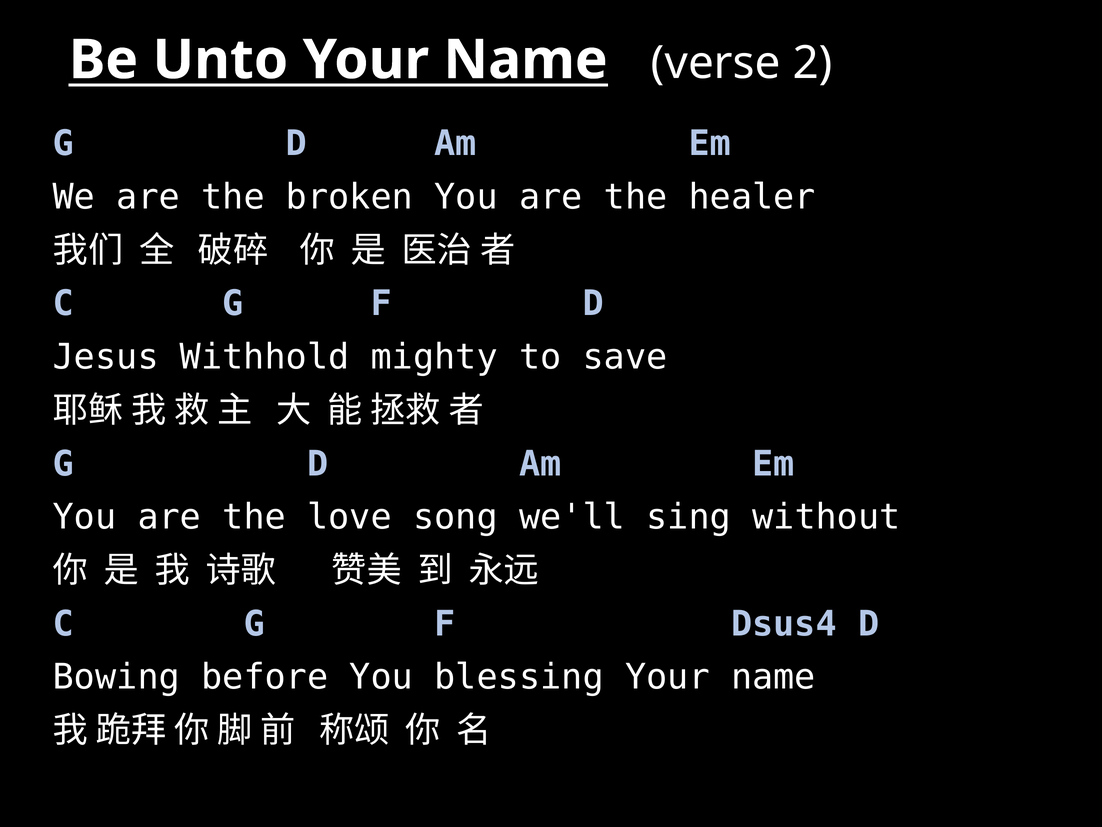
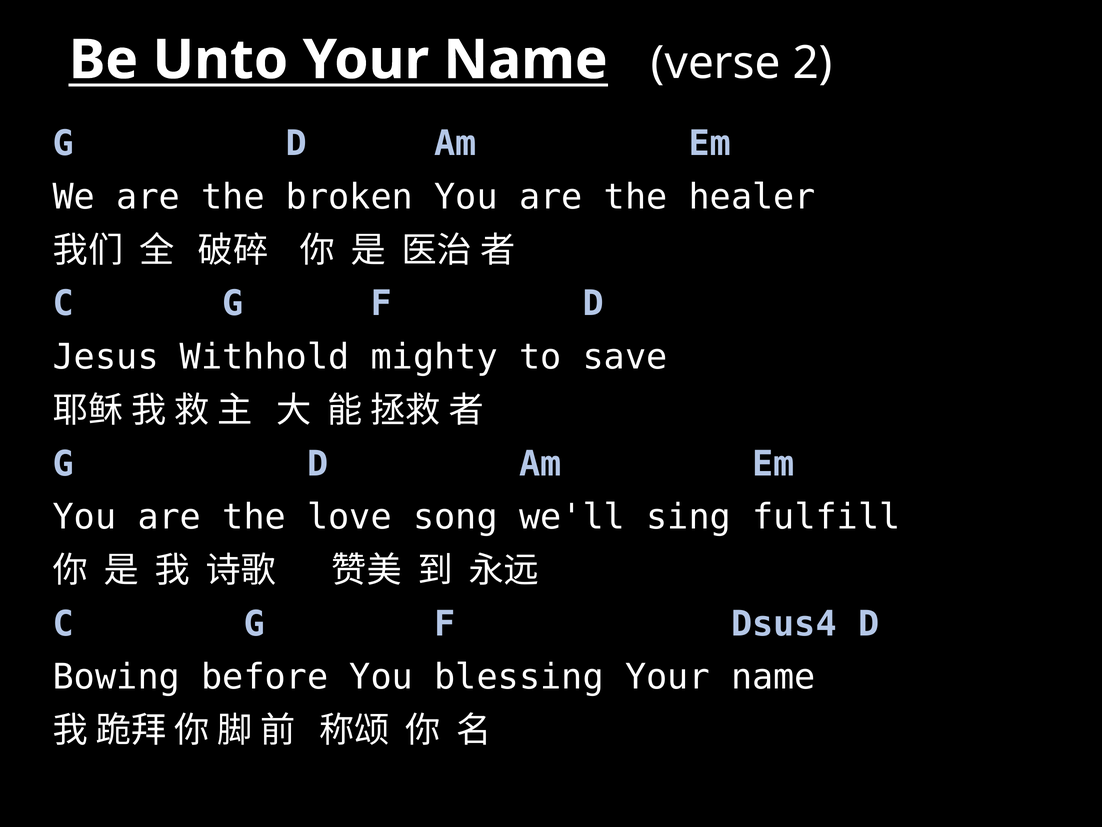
without: without -> fulfill
